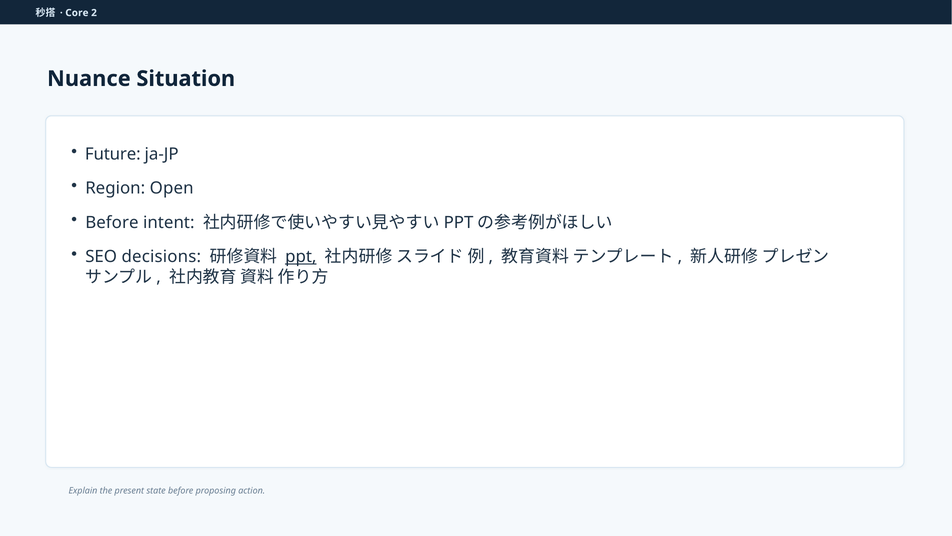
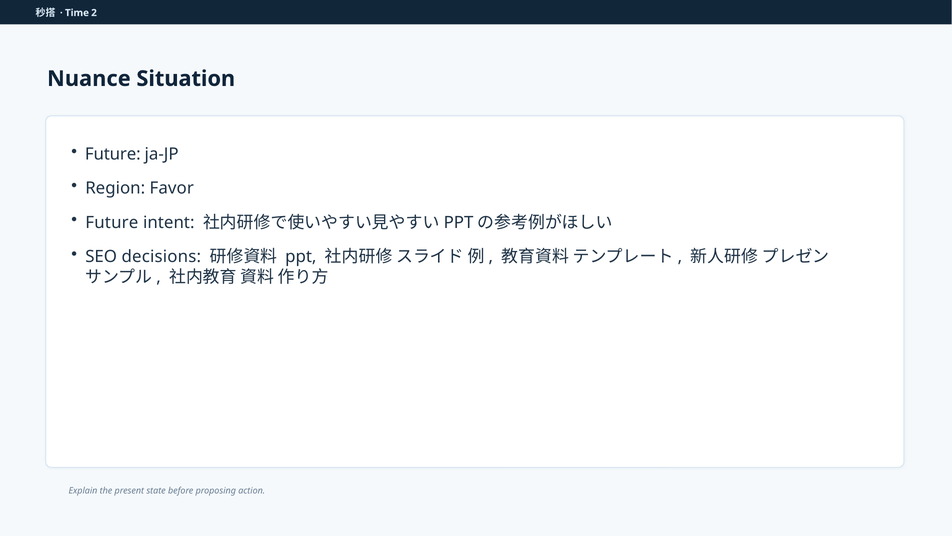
Core: Core -> Time
Open: Open -> Favor
Before at (112, 222): Before -> Future
ppt underline: present -> none
